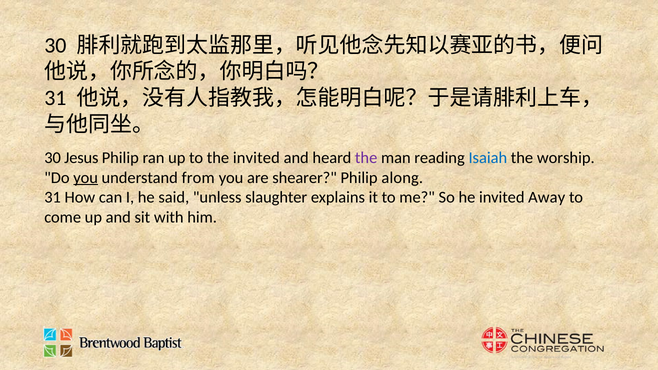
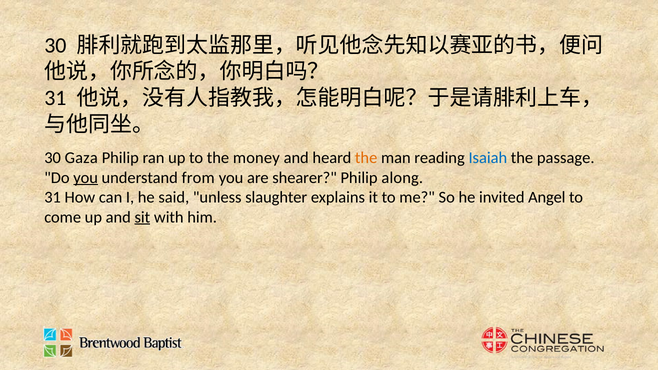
Jesus: Jesus -> Gaza
the invited: invited -> money
the at (366, 158) colour: purple -> orange
worship: worship -> passage
Away: Away -> Angel
sit underline: none -> present
